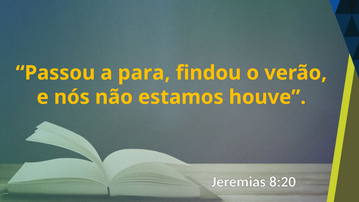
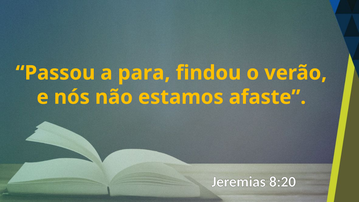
houve: houve -> afaste
